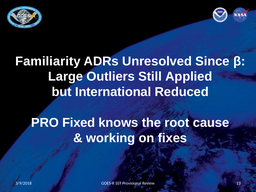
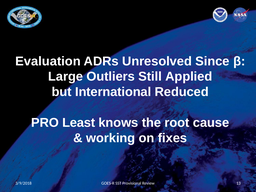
Familiarity: Familiarity -> Evaluation
Fixed: Fixed -> Least
